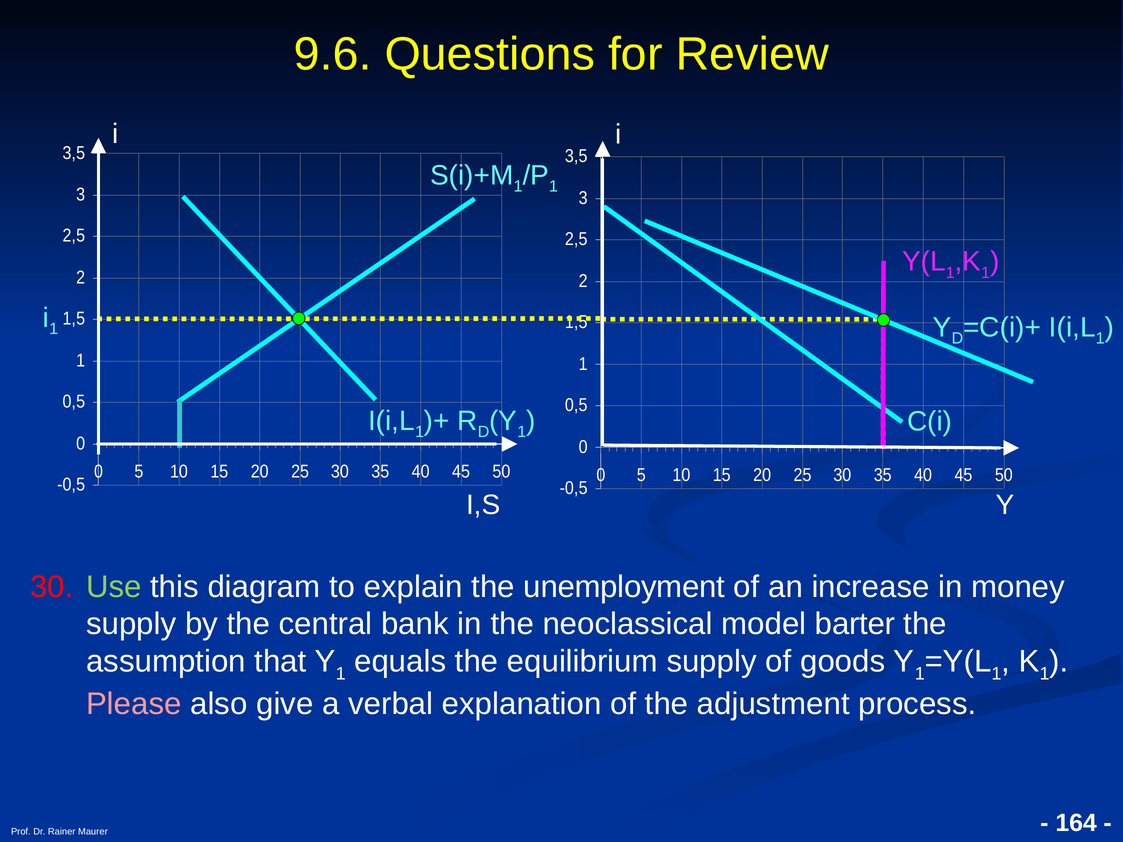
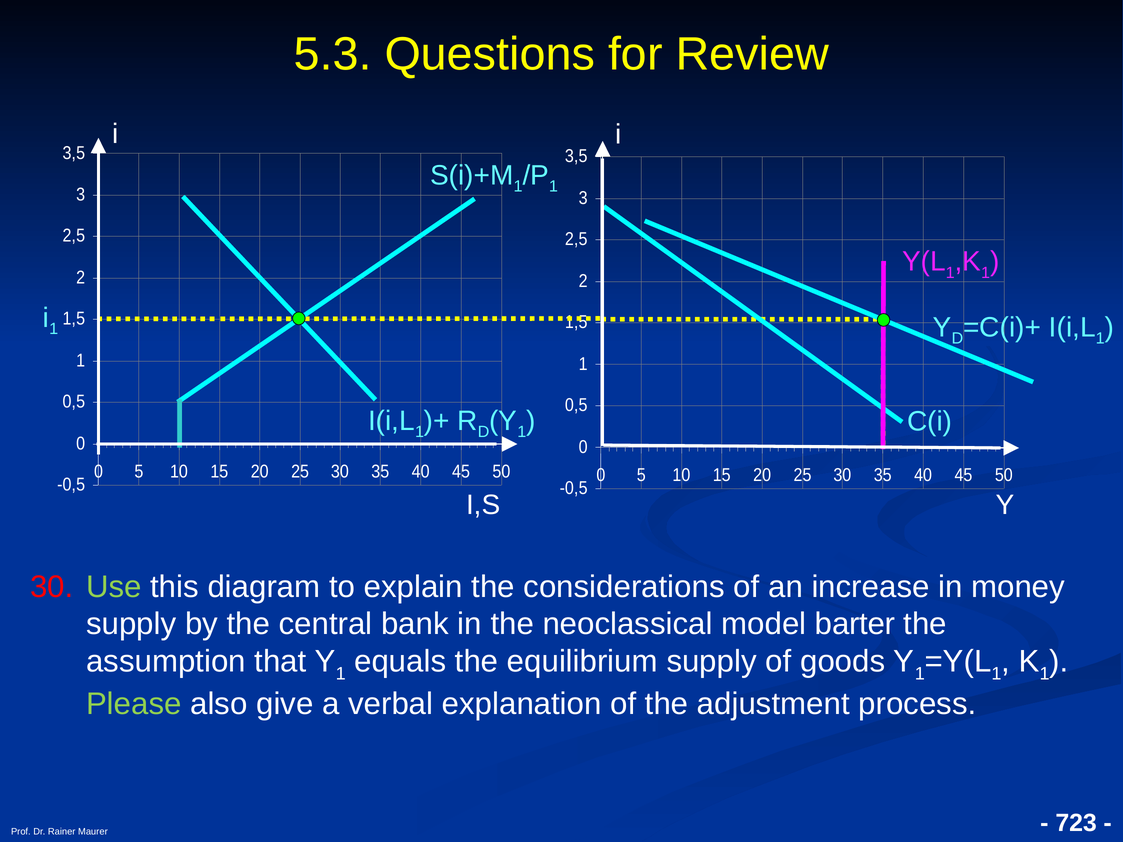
9.6: 9.6 -> 5.3
unemployment: unemployment -> considerations
Please colour: pink -> light green
164: 164 -> 723
